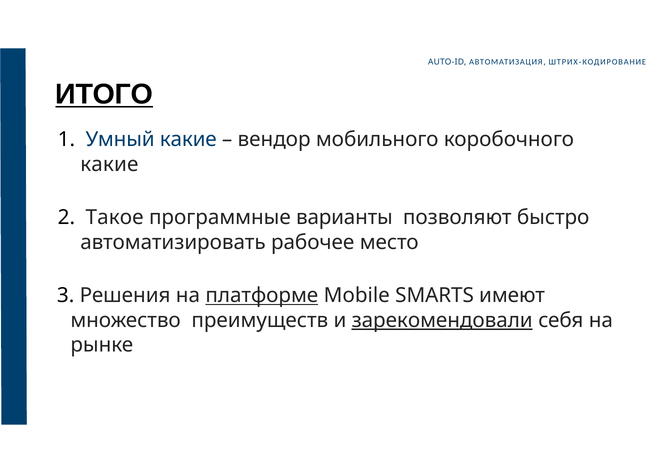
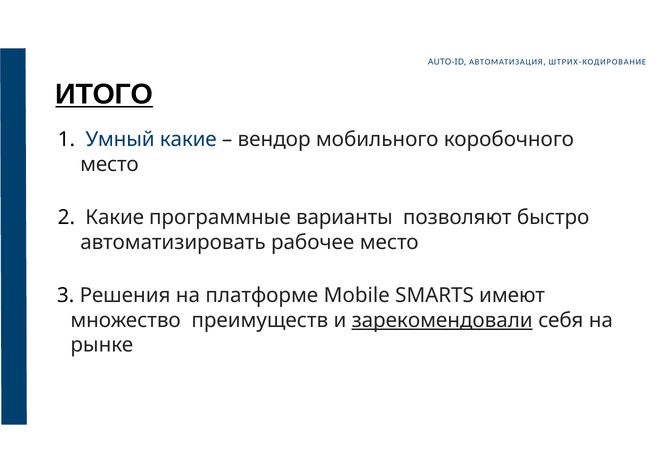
какие at (109, 165): какие -> место
Такое at (115, 218): Такое -> Какие
платформе underline: present -> none
